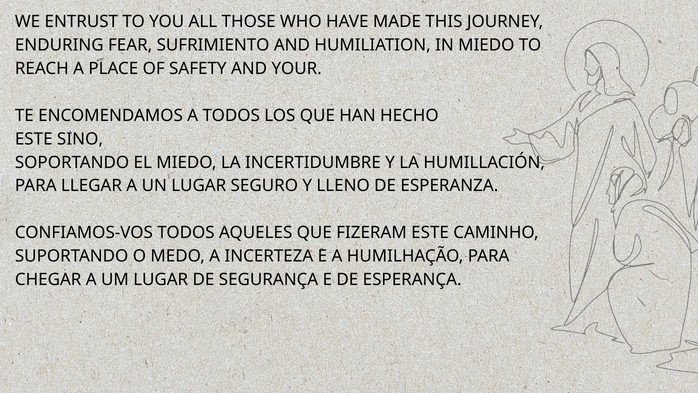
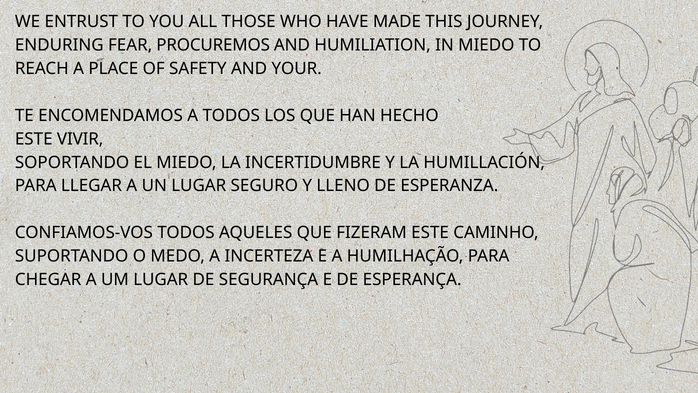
SUFRIMIENTO: SUFRIMIENTO -> PROCUREMOS
SINO: SINO -> VIVIR
